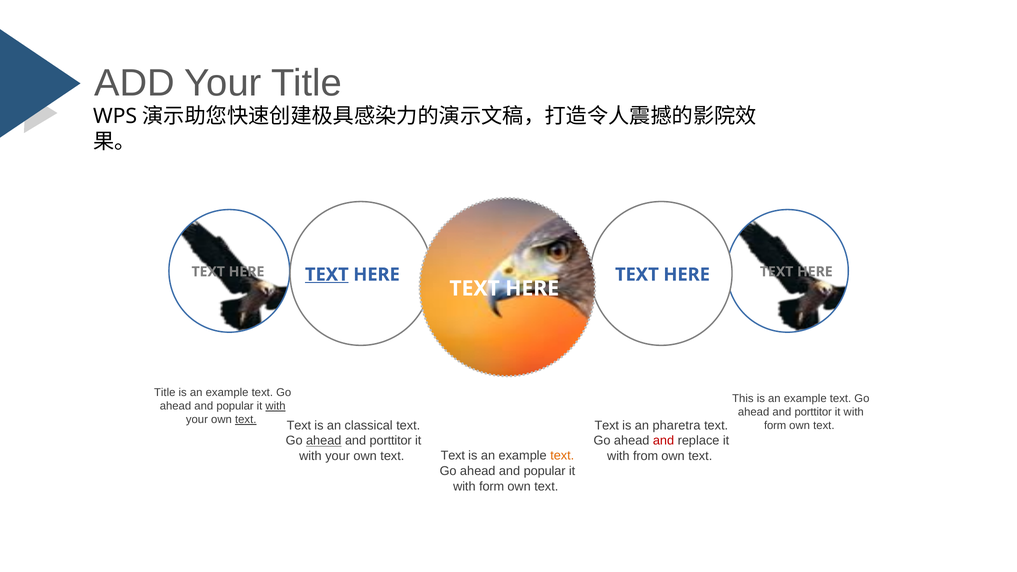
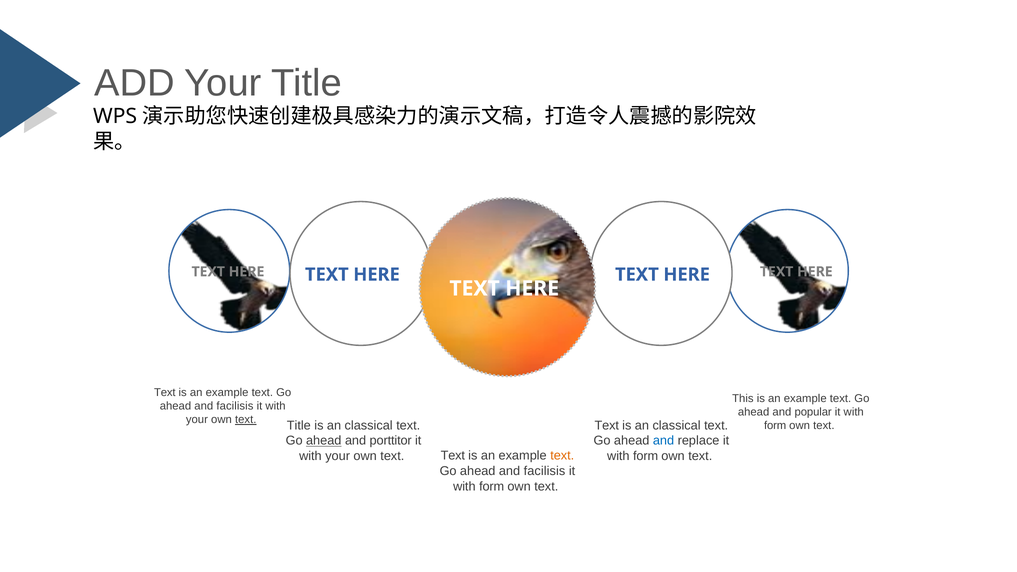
TEXT at (327, 275) underline: present -> none
Title at (165, 393): Title -> Text
popular at (235, 406): popular -> facilisis
with at (276, 406) underline: present -> none
porttitor at (813, 412): porttitor -> popular
Text at (299, 425): Text -> Title
pharetra at (677, 425): pharetra -> classical
and at (664, 441) colour: red -> blue
from at (646, 456): from -> form
popular at (545, 471): popular -> facilisis
